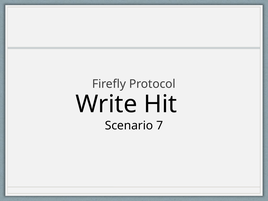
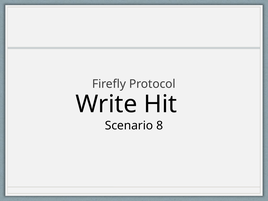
7: 7 -> 8
